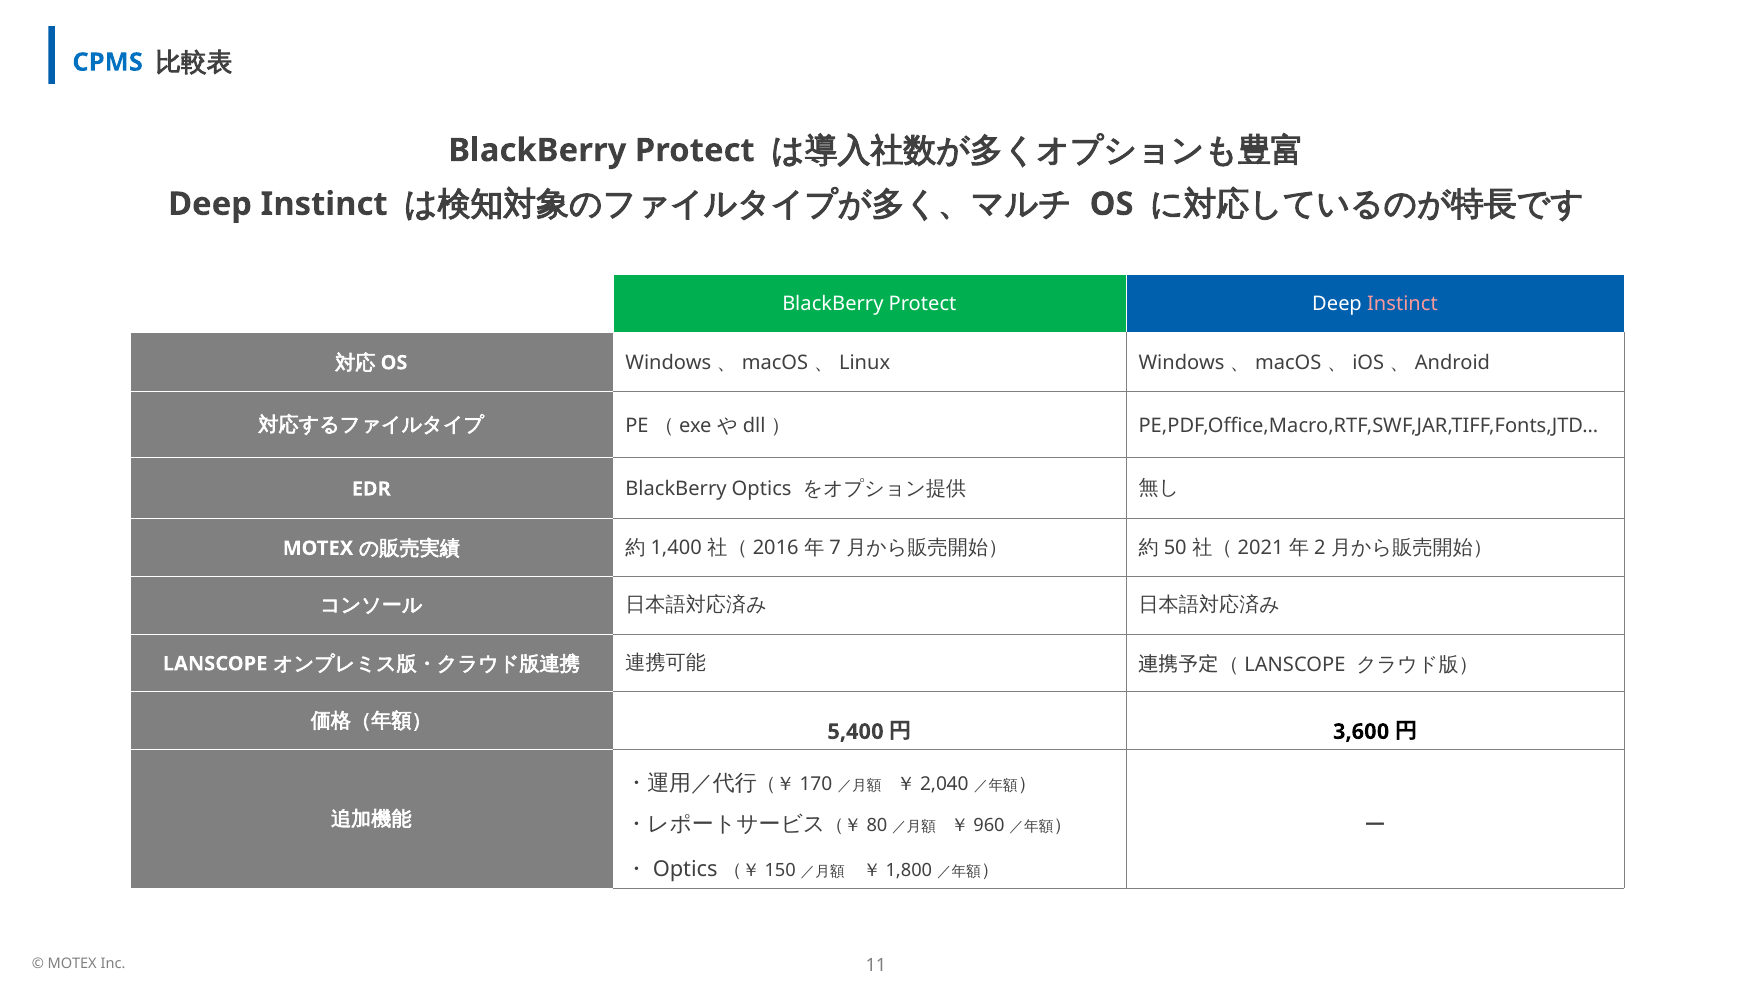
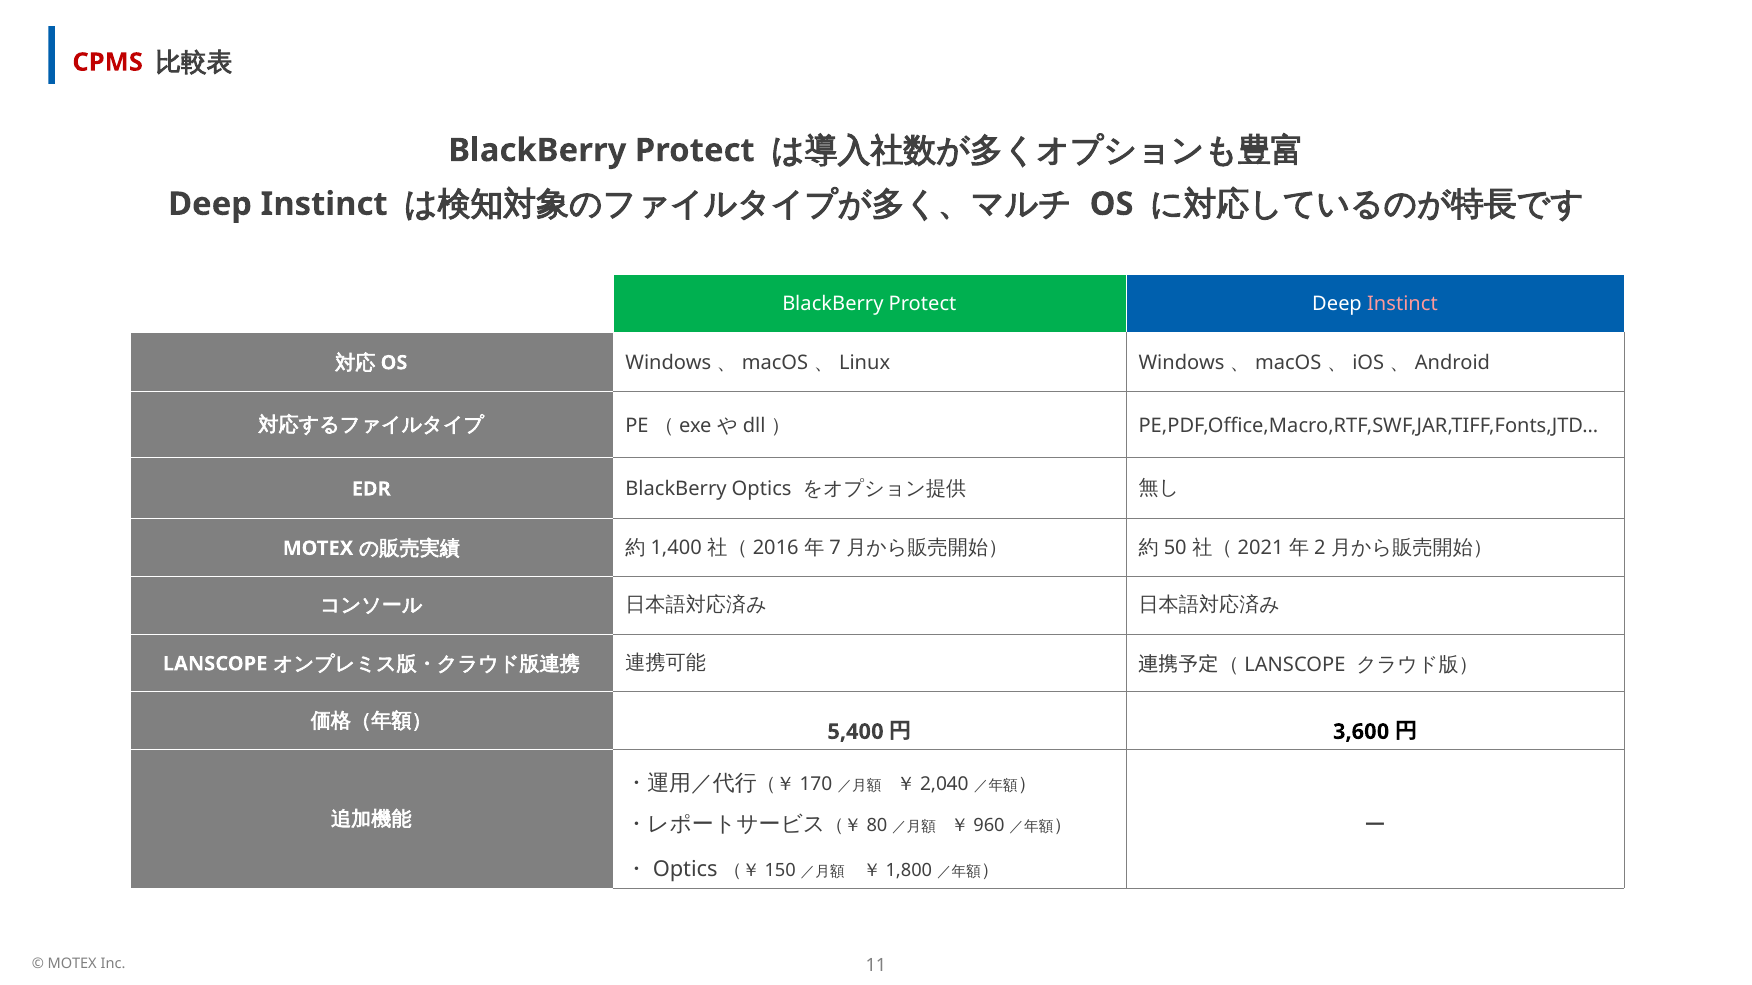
CPMS colour: blue -> red
